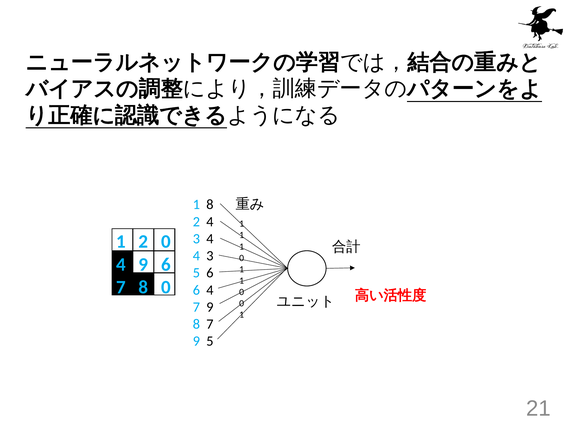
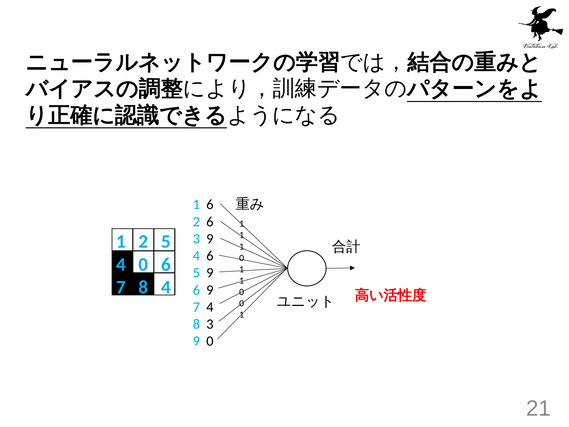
1 8: 8 -> 6
2 4: 4 -> 6
4 at (210, 239): 4 -> 9
2 0: 0 -> 5
3 at (210, 256): 3 -> 6
4 9: 9 -> 0
5 6: 6 -> 9
8 0: 0 -> 4
6 4: 4 -> 9
9 at (210, 307): 9 -> 4
8 7: 7 -> 3
9 5: 5 -> 0
